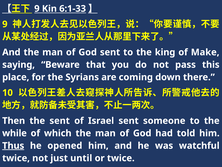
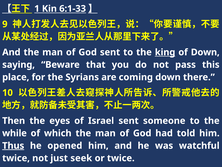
9 at (37, 9): 9 -> 1
king underline: none -> present
of Make: Make -> Down
the sent: sent -> eyes
until: until -> seek
